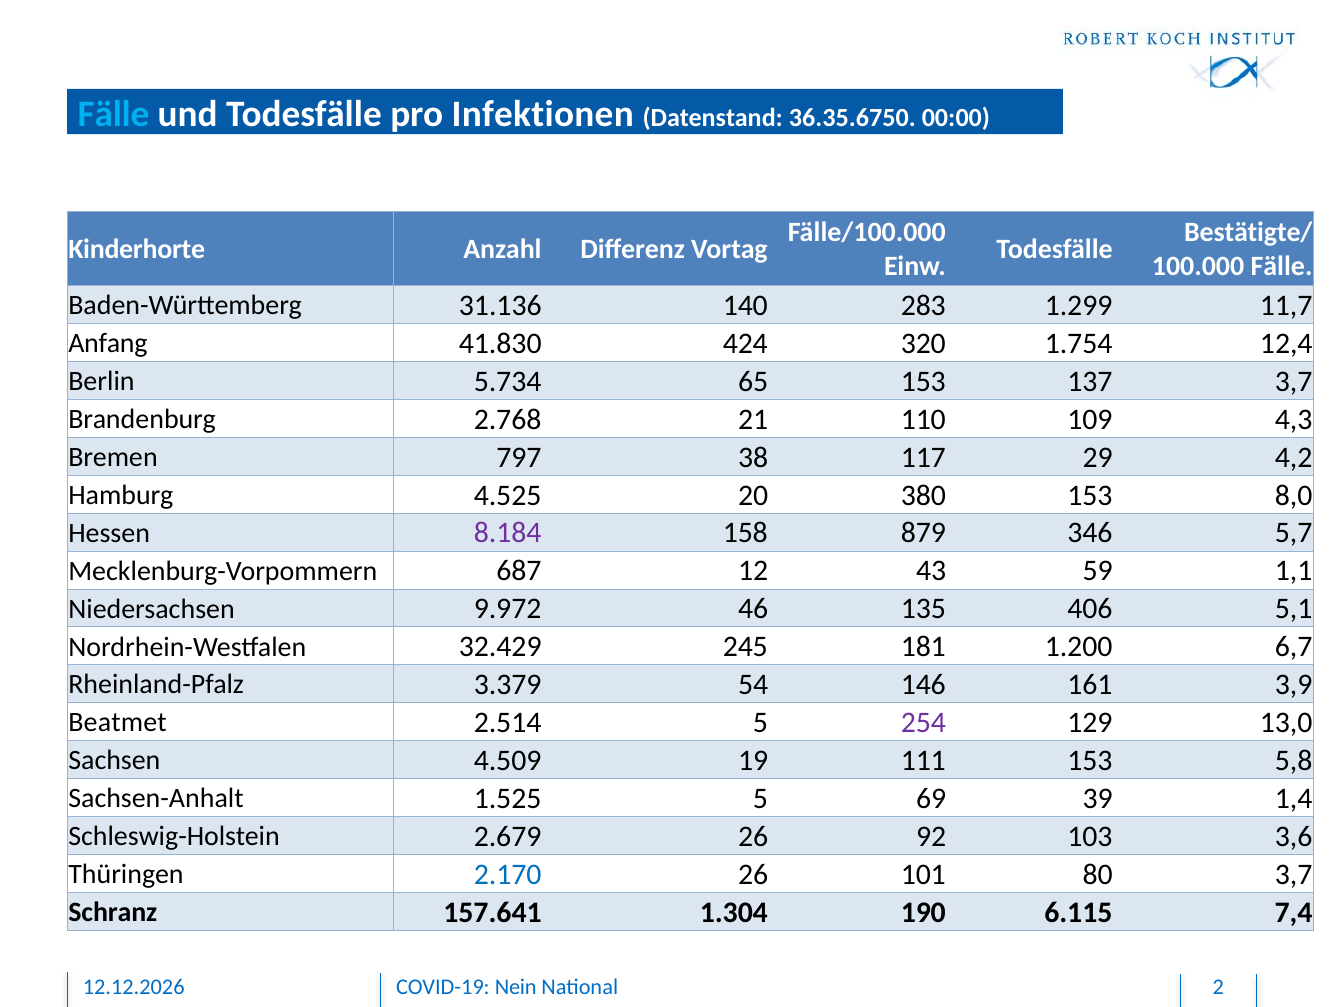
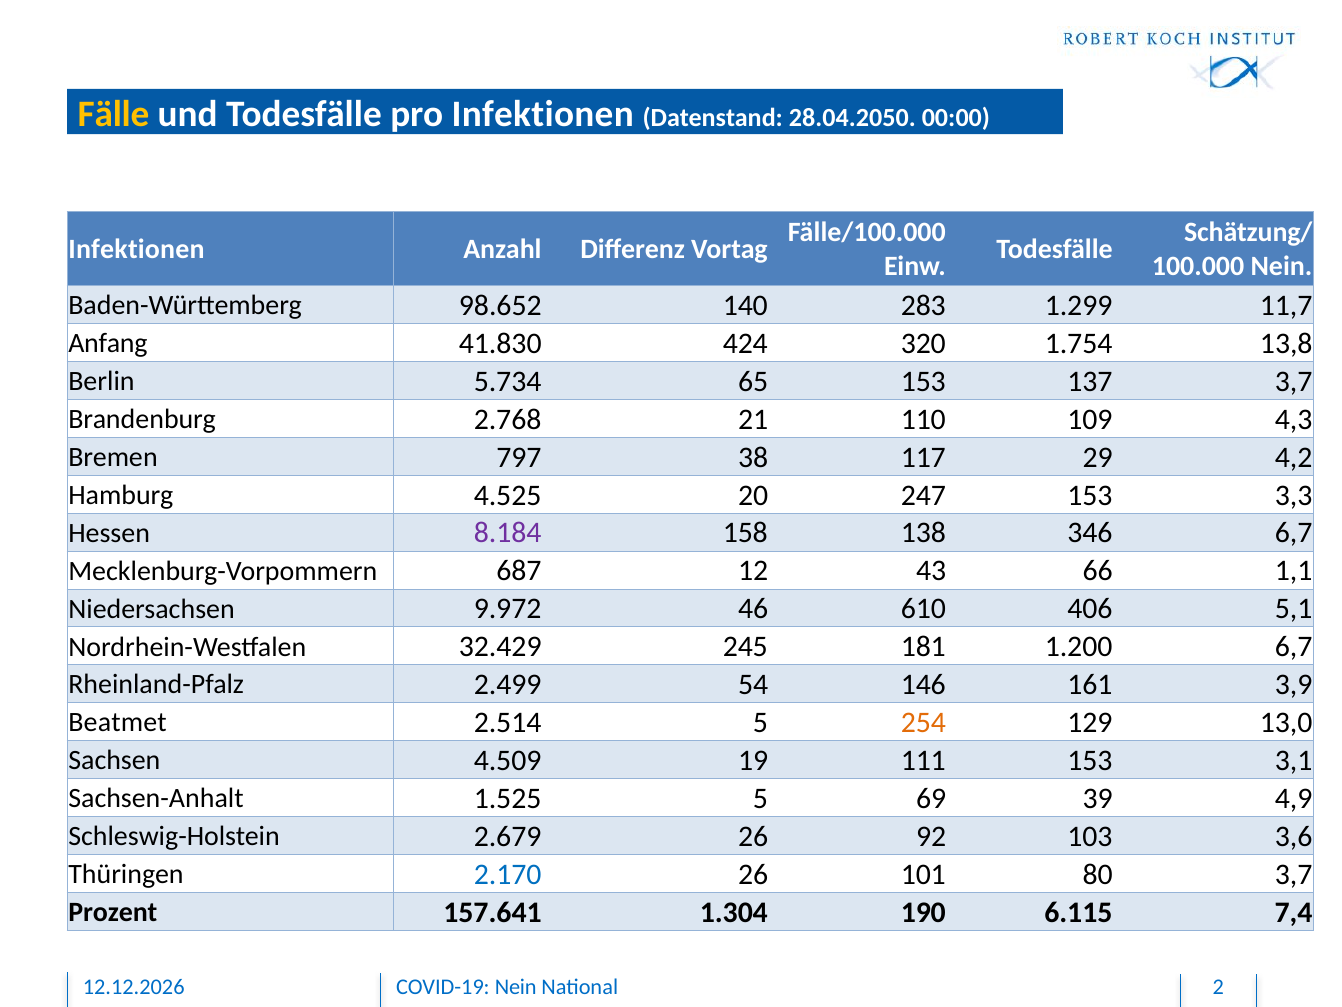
Fälle at (114, 114) colour: light blue -> yellow
36.35.6750: 36.35.6750 -> 28.04.2050
Bestätigte/: Bestätigte/ -> Schätzung/
Kinderhorte at (137, 249): Kinderhorte -> Infektionen
100.000 Fälle: Fälle -> Nein
31.136: 31.136 -> 98.652
12,4: 12,4 -> 13,8
380: 380 -> 247
8,0: 8,0 -> 3,3
879: 879 -> 138
346 5,7: 5,7 -> 6,7
59: 59 -> 66
135: 135 -> 610
3.379: 3.379 -> 2.499
254 colour: purple -> orange
5,8: 5,8 -> 3,1
1,4: 1,4 -> 4,9
Schranz: Schranz -> Prozent
